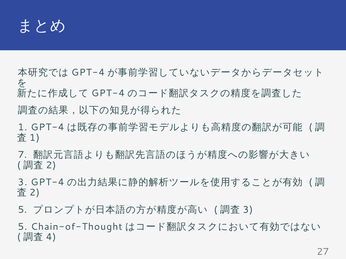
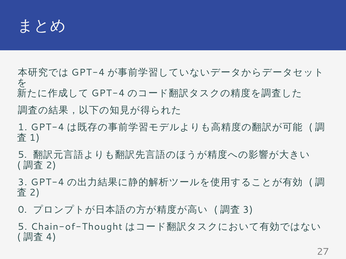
7 at (22, 155): 7 -> 5
5 at (22, 210): 5 -> 0
